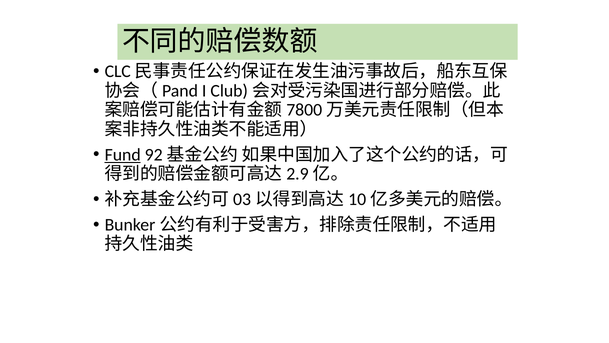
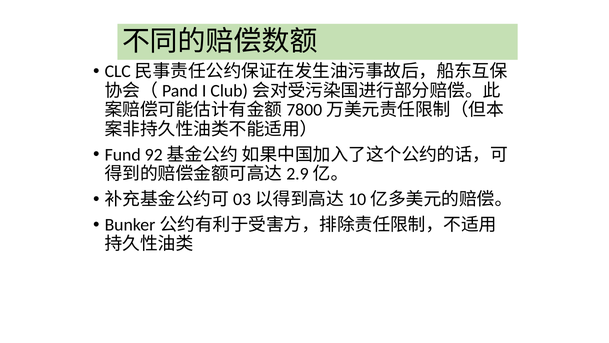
Fund underline: present -> none
